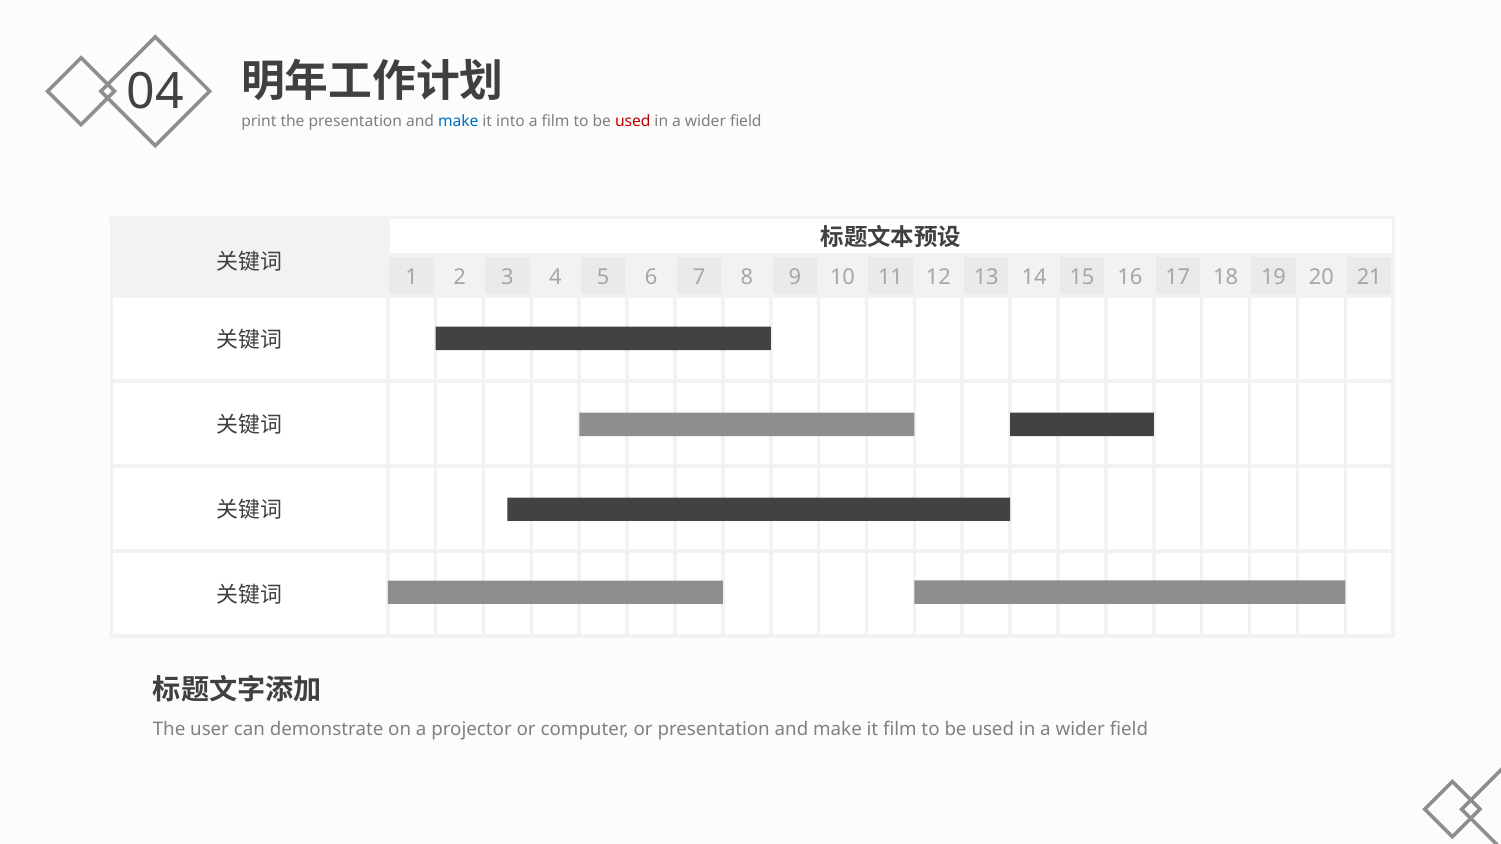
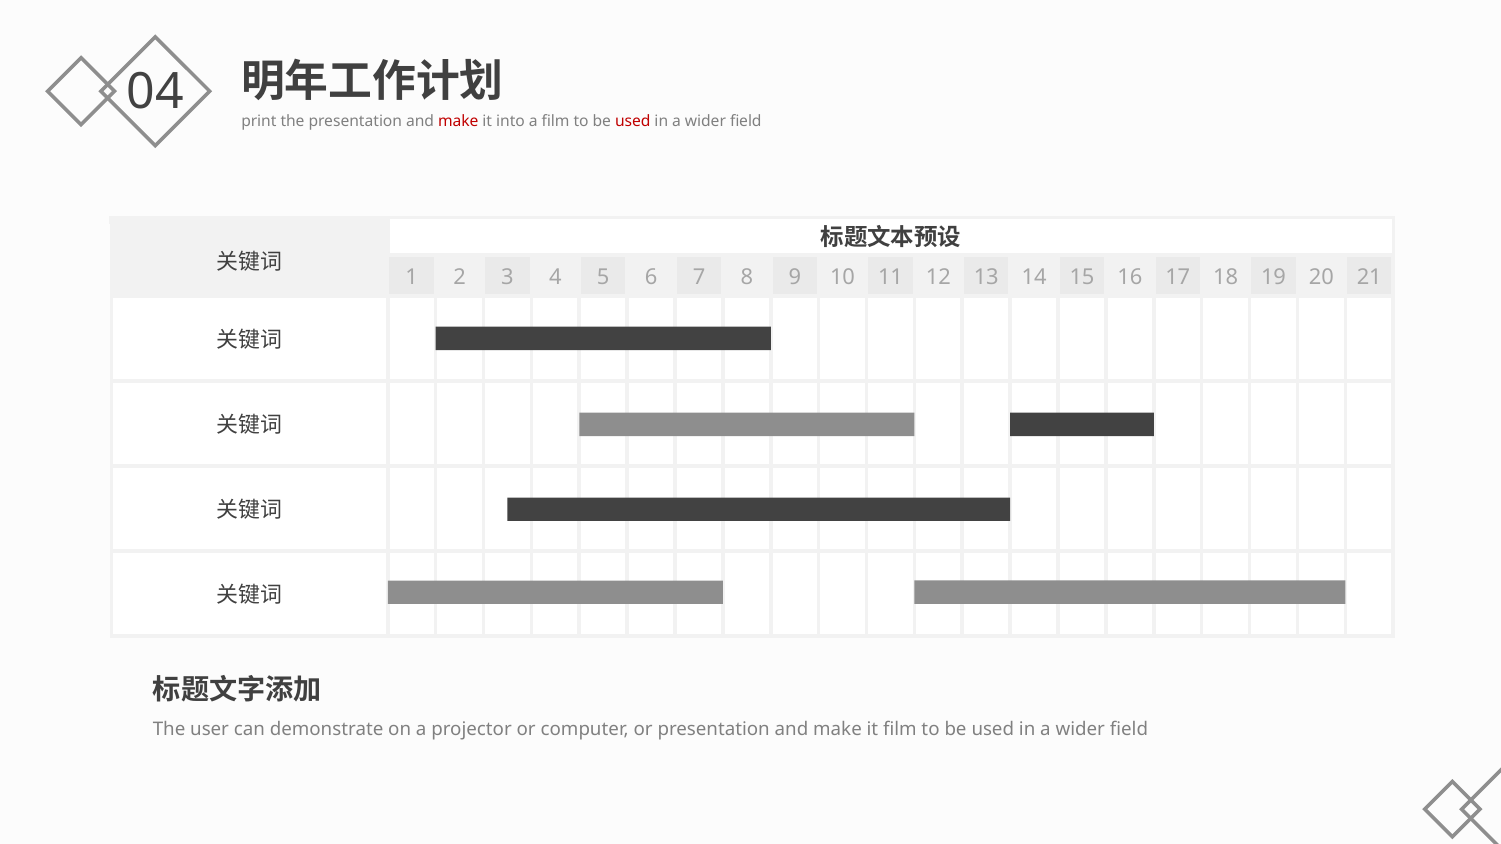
make at (458, 121) colour: blue -> red
